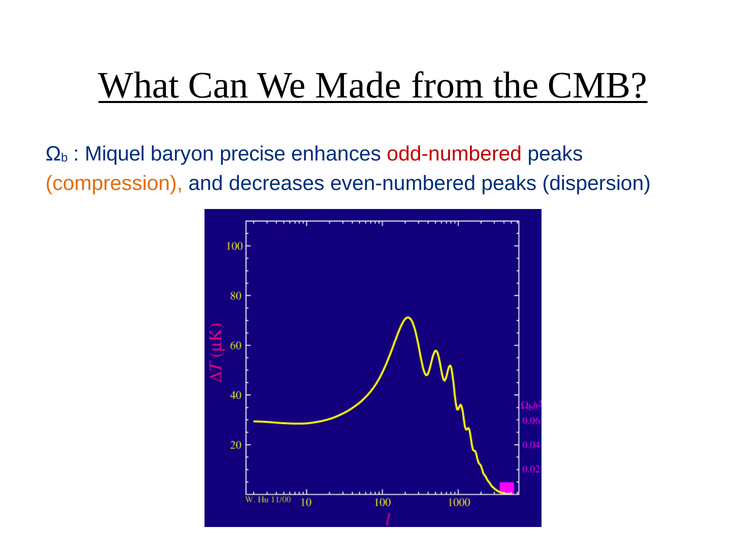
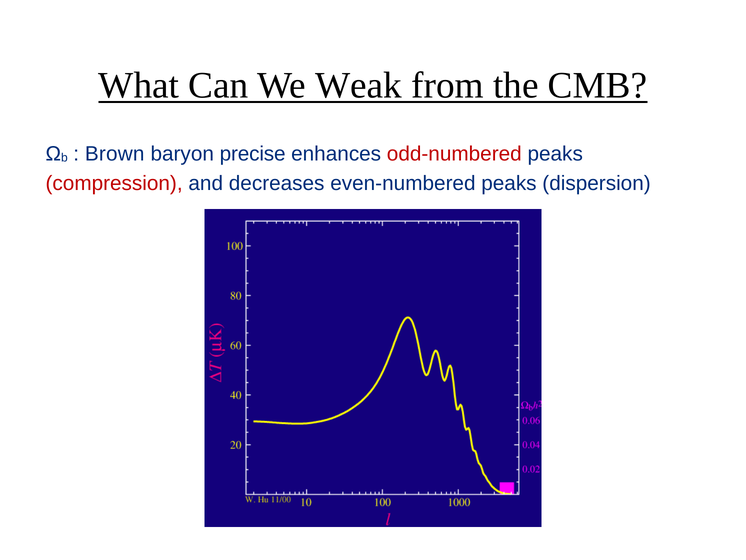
Made: Made -> Weak
Miquel: Miquel -> Brown
compression colour: orange -> red
